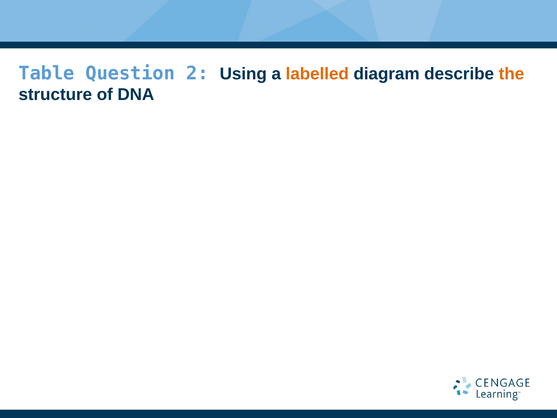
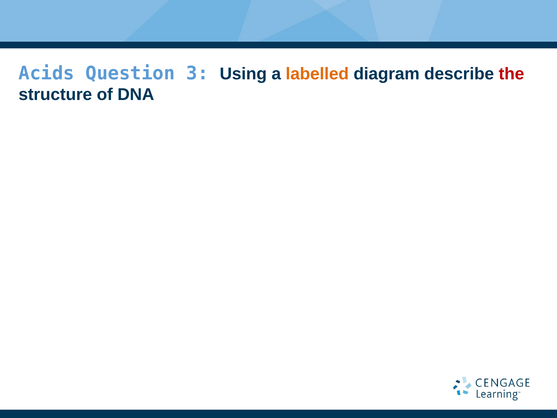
Table: Table -> Acids
2: 2 -> 3
the colour: orange -> red
